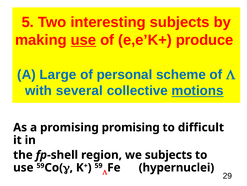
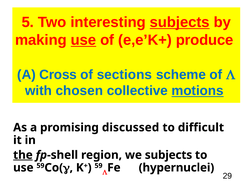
subjects at (180, 22) underline: none -> present
Large: Large -> Cross
personal: personal -> sections
several: several -> chosen
promising promising: promising -> discussed
the underline: none -> present
